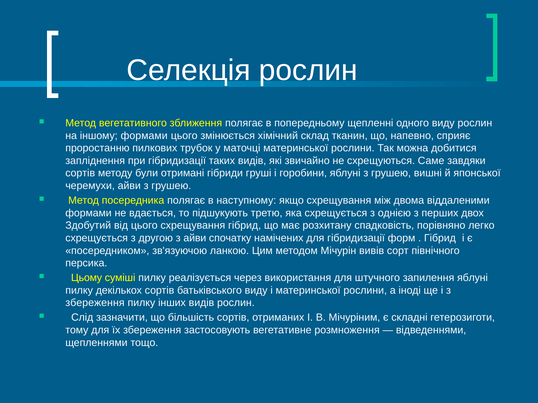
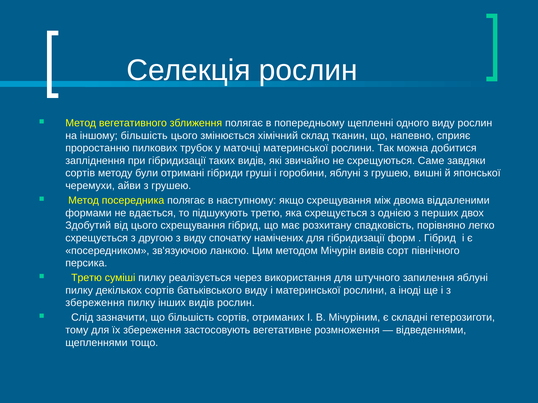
іншому формами: формами -> більшість
з айви: айви -> виду
Цьому at (87, 278): Цьому -> Третю
